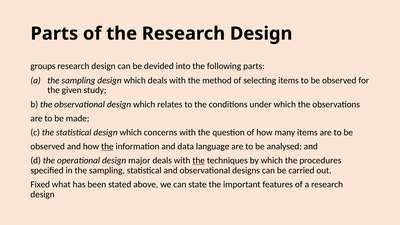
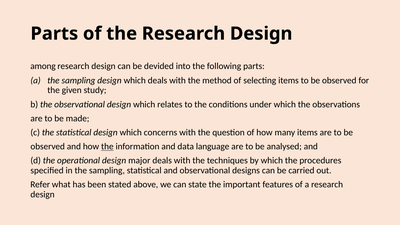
groups: groups -> among
the at (199, 161) underline: present -> none
Fixed: Fixed -> Refer
